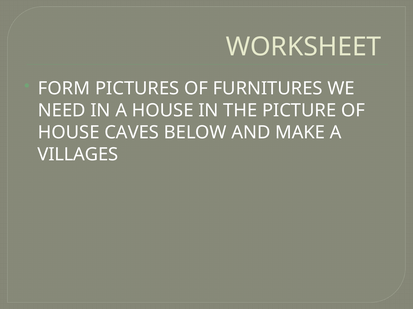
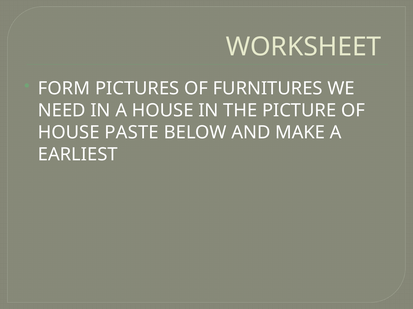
CAVES: CAVES -> PASTE
VILLAGES: VILLAGES -> EARLIEST
